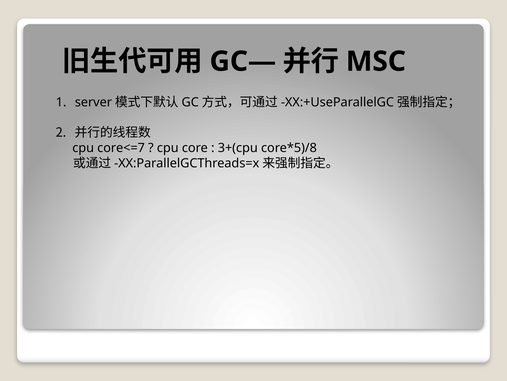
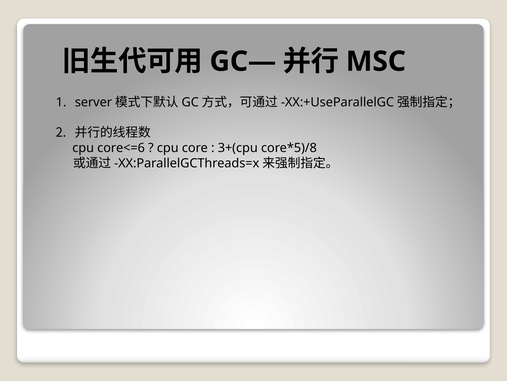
core<=7: core<=7 -> core<=6
